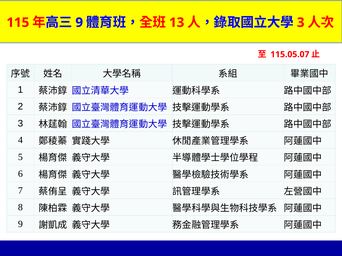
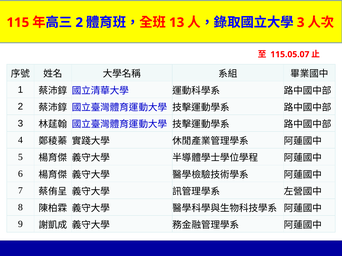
9 at (79, 23): 9 -> 2
